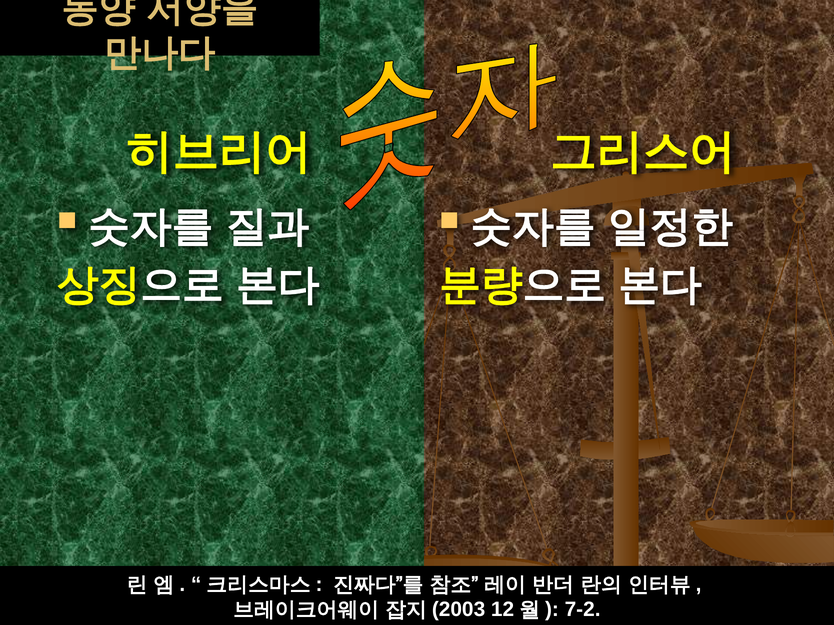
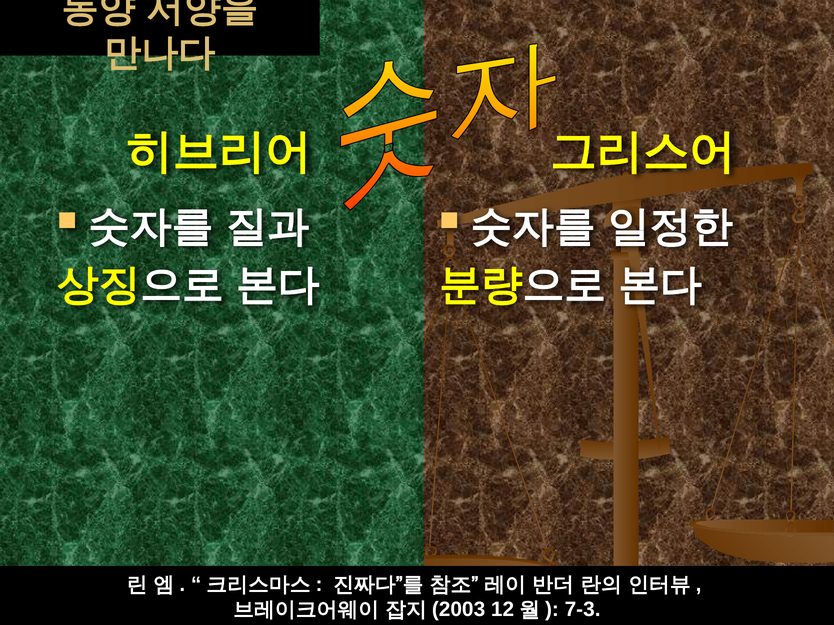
7-2: 7-2 -> 7-3
